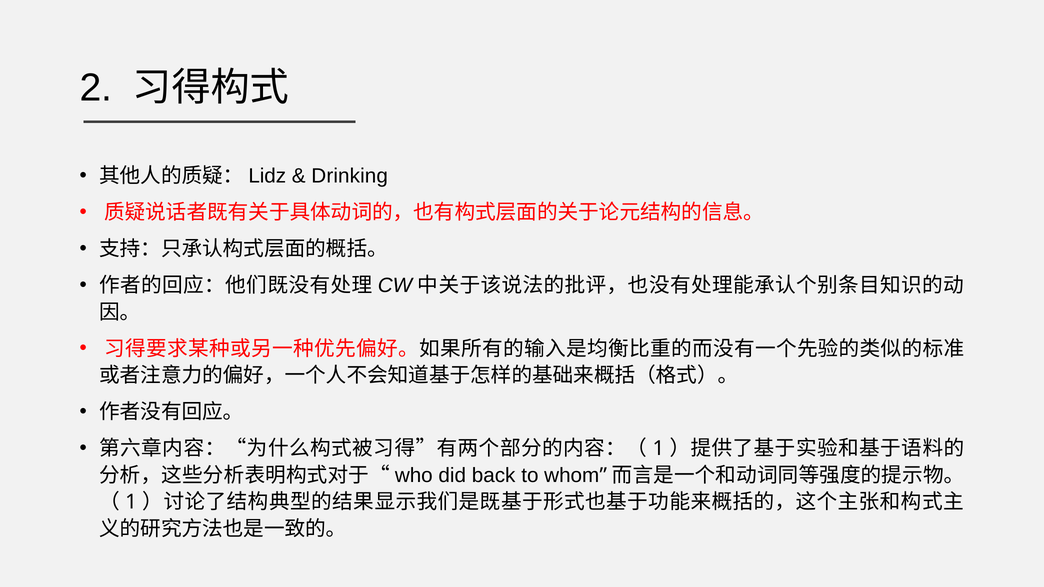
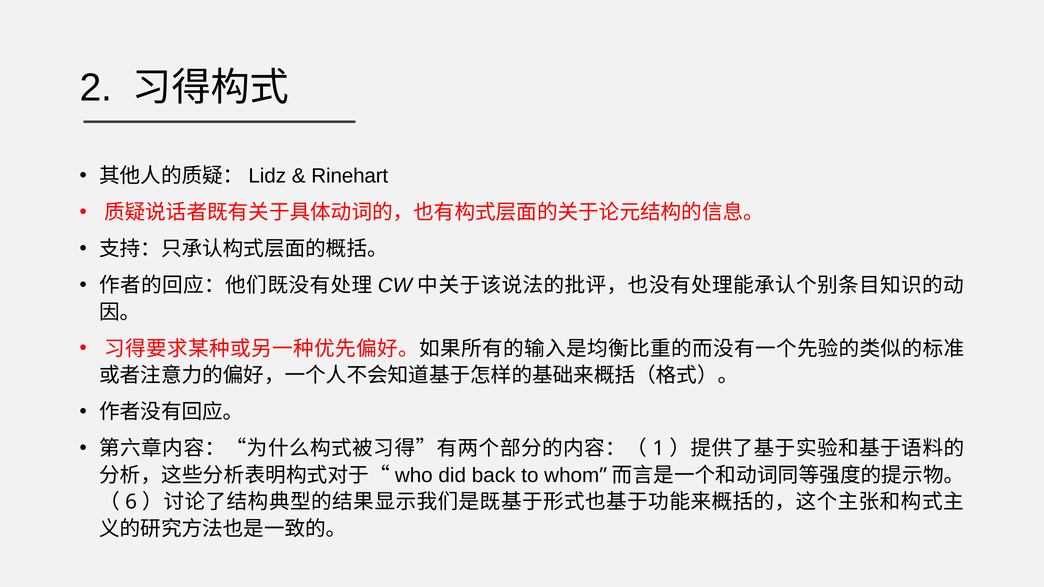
Drinking: Drinking -> Rinehart
1 at (131, 502): 1 -> 6
